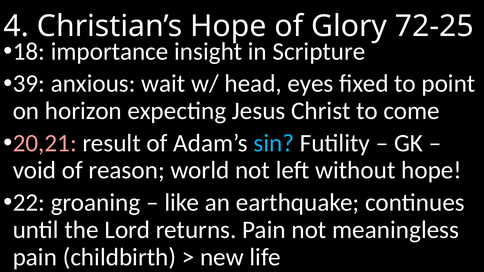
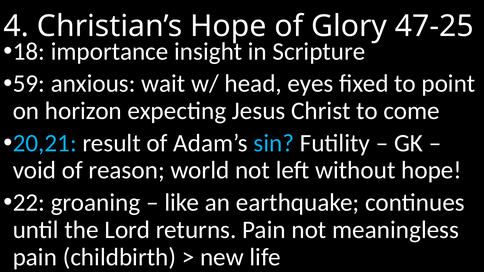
72-25: 72-25 -> 47-25
39: 39 -> 59
20,21 colour: pink -> light blue
